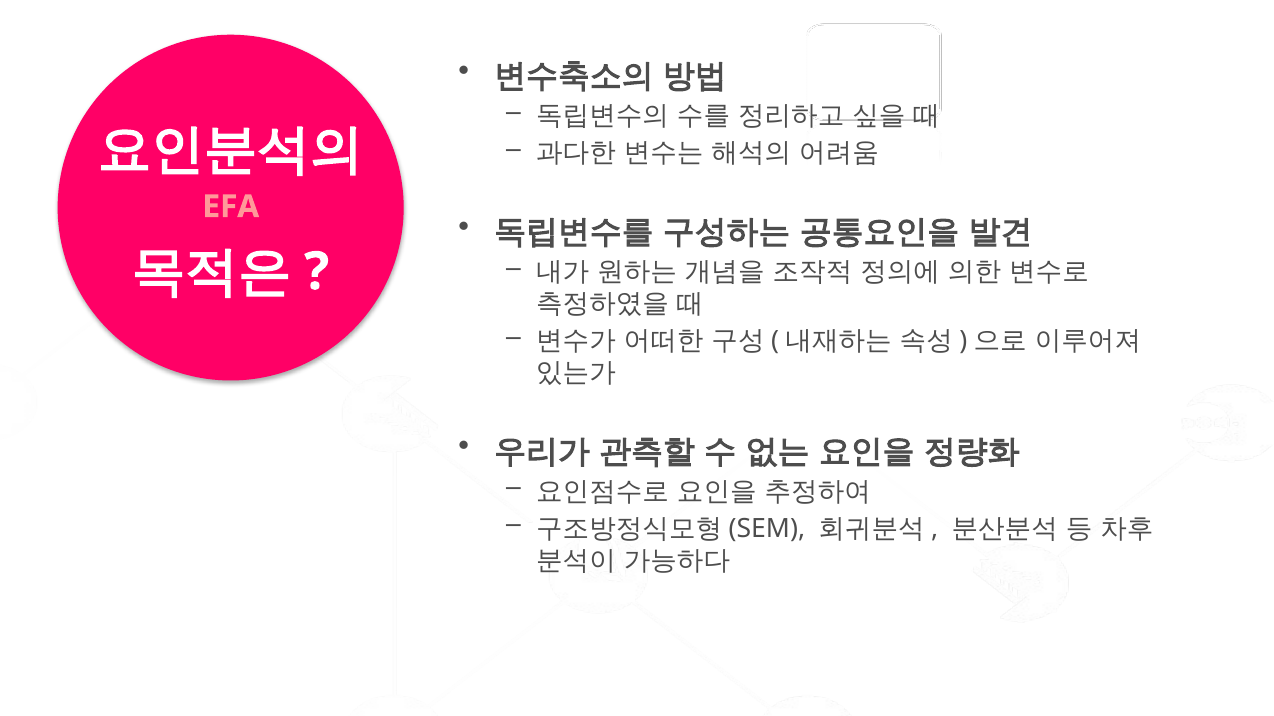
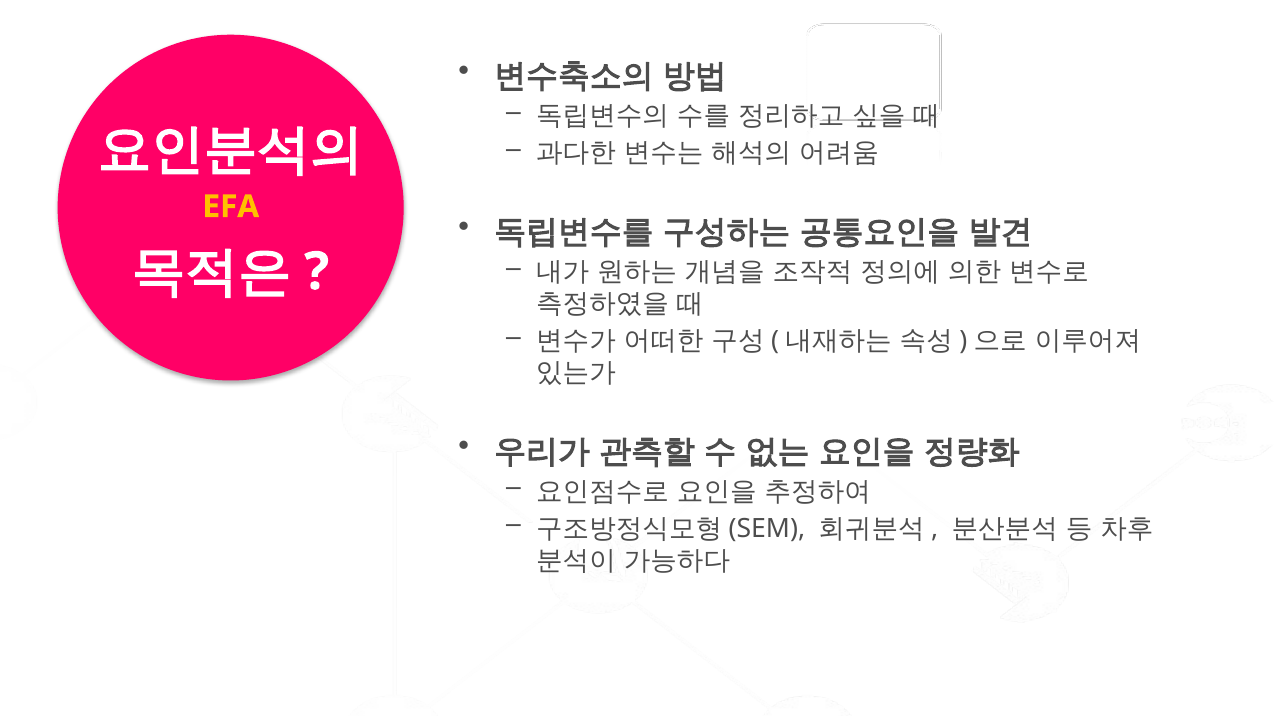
EFA colour: pink -> yellow
